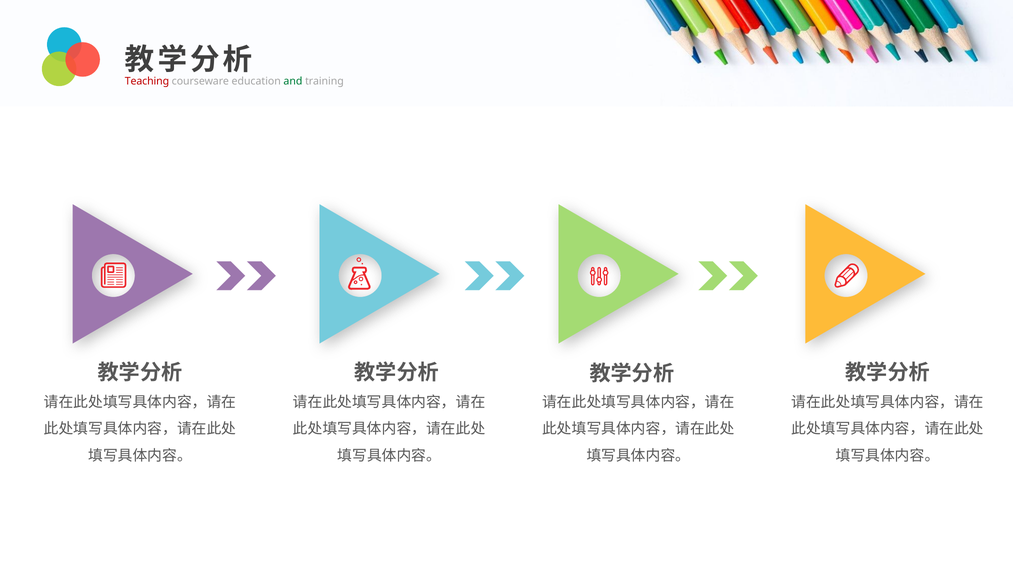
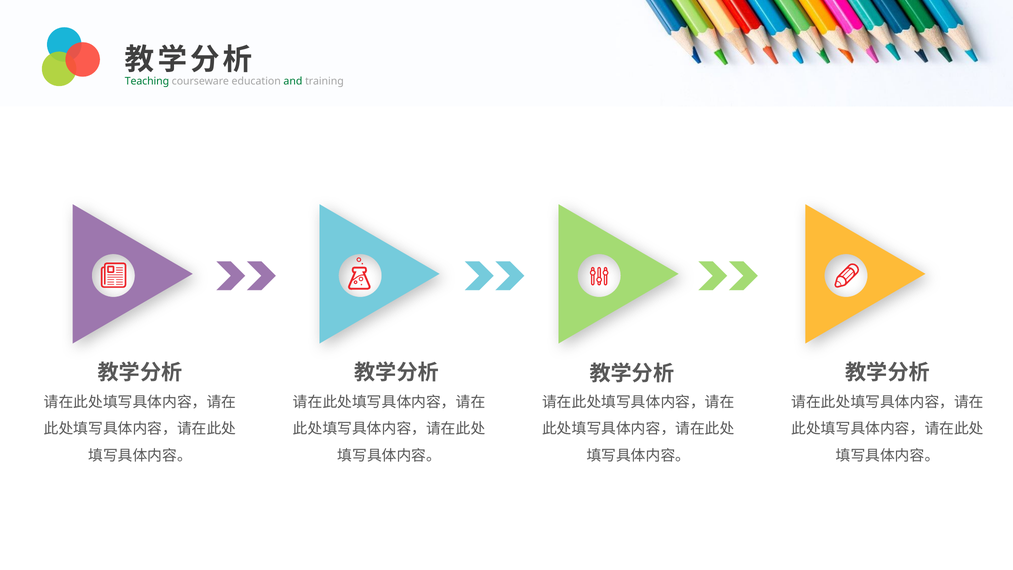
Teaching colour: red -> green
